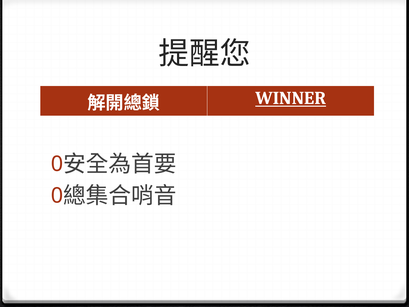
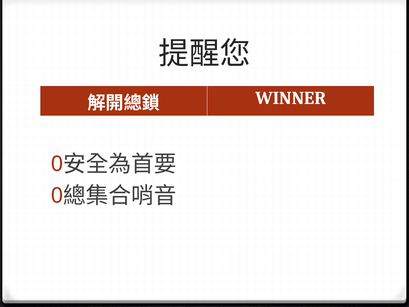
WINNER underline: present -> none
